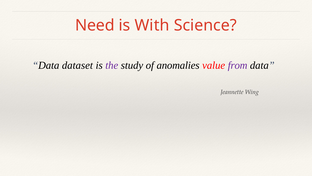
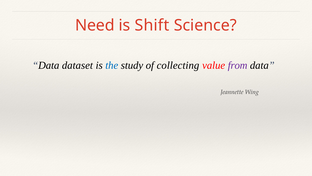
With: With -> Shift
the colour: purple -> blue
anomalies: anomalies -> collecting
